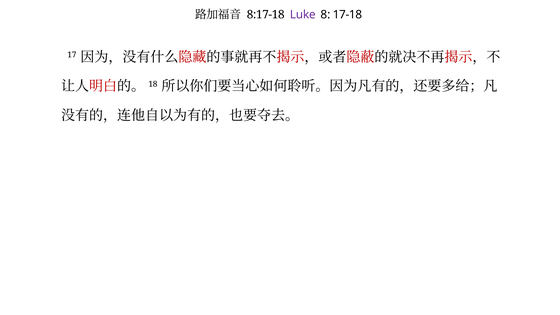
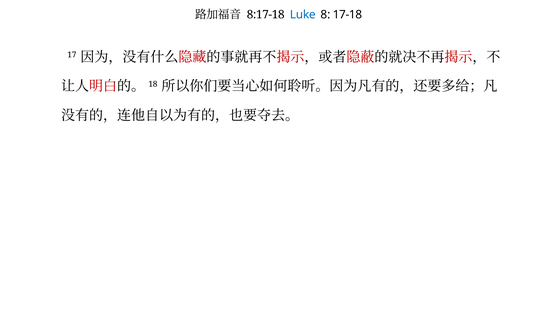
Luke colour: purple -> blue
